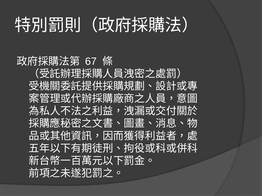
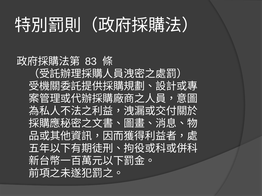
67: 67 -> 83
